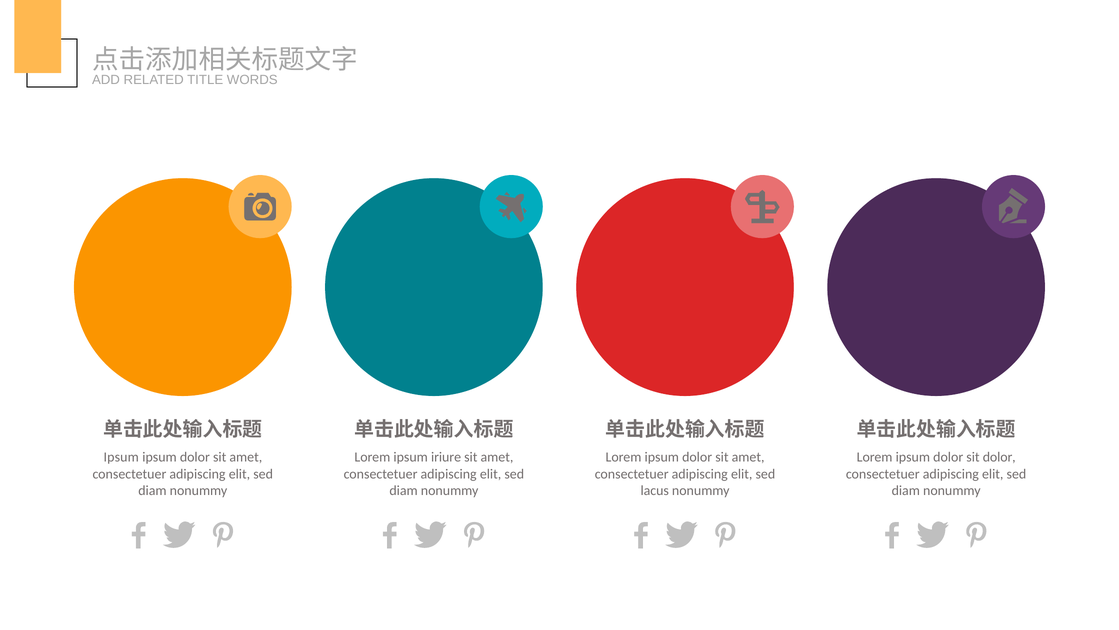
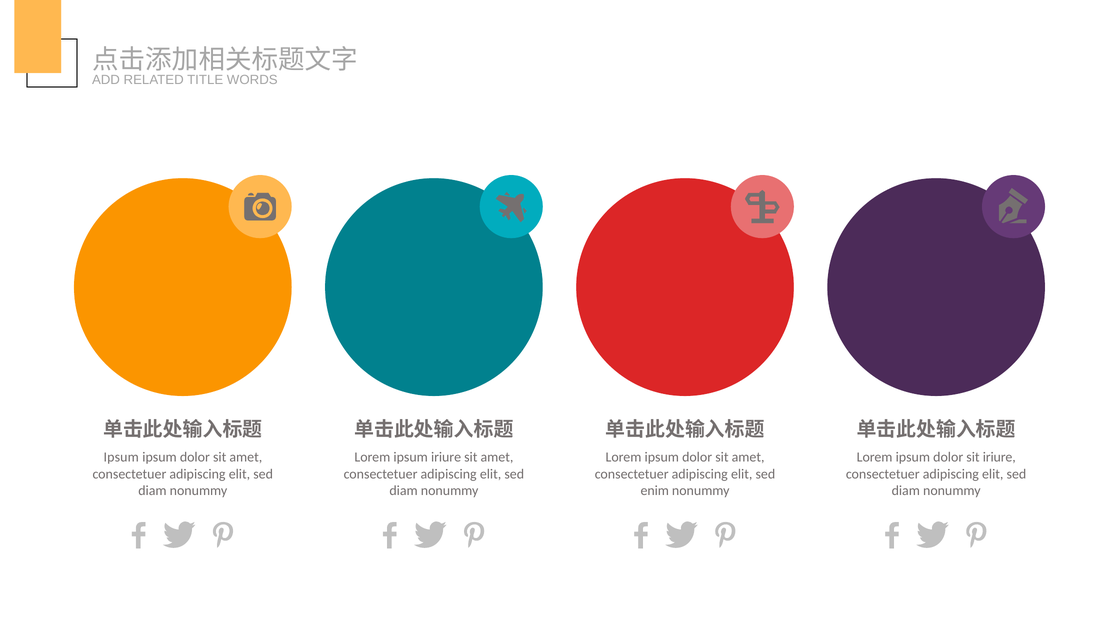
sit dolor: dolor -> iriure
lacus: lacus -> enim
